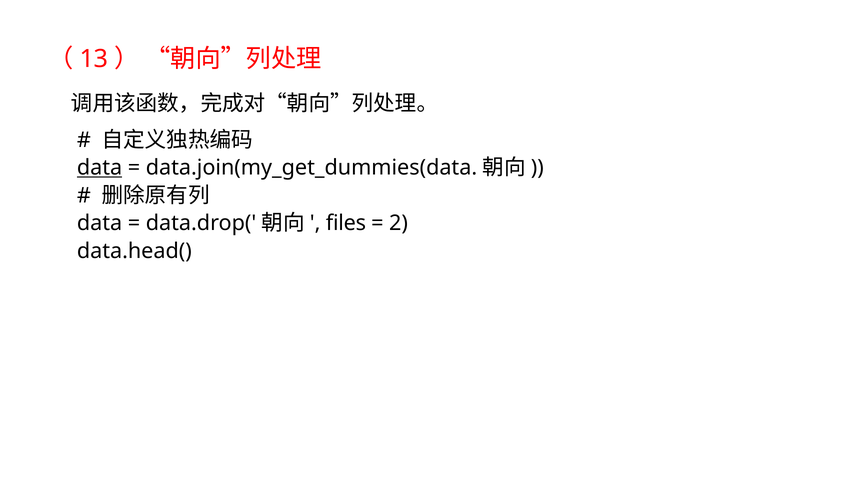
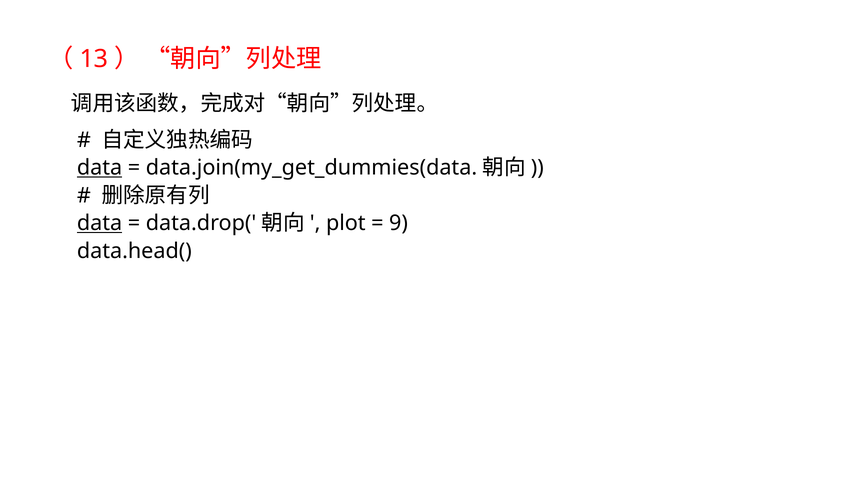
data at (100, 223) underline: none -> present
files: files -> plot
2: 2 -> 9
